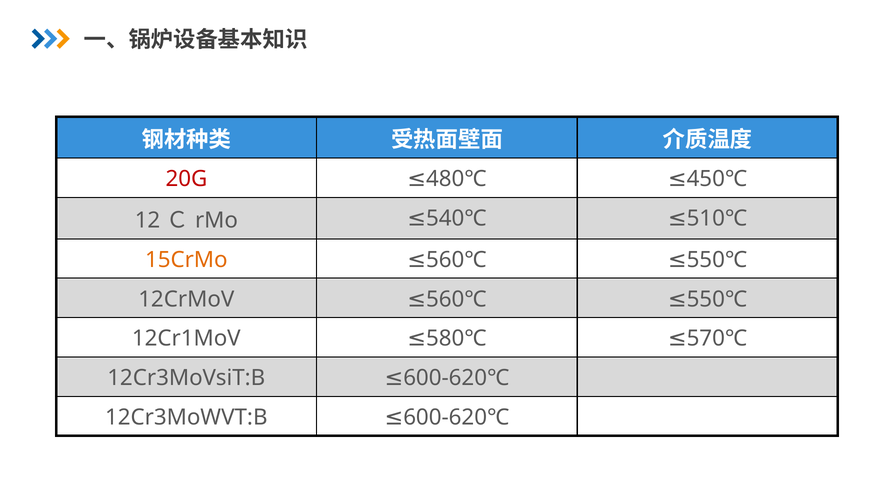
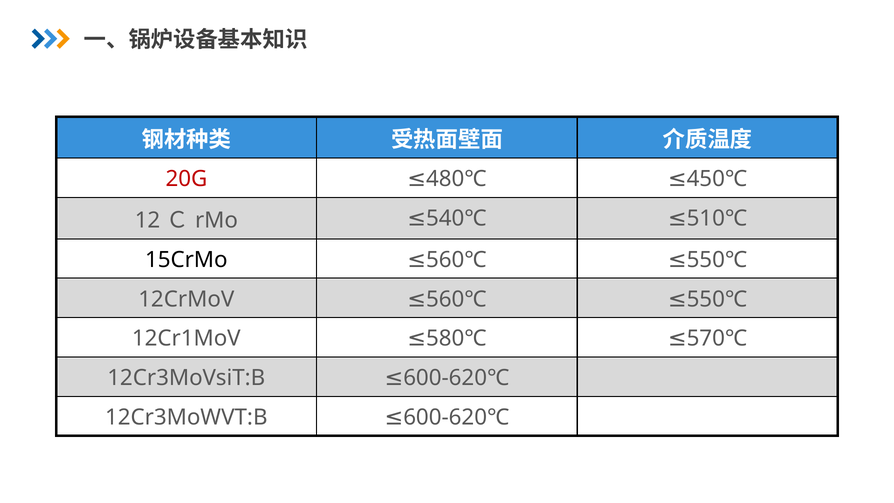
15CrMo colour: orange -> black
